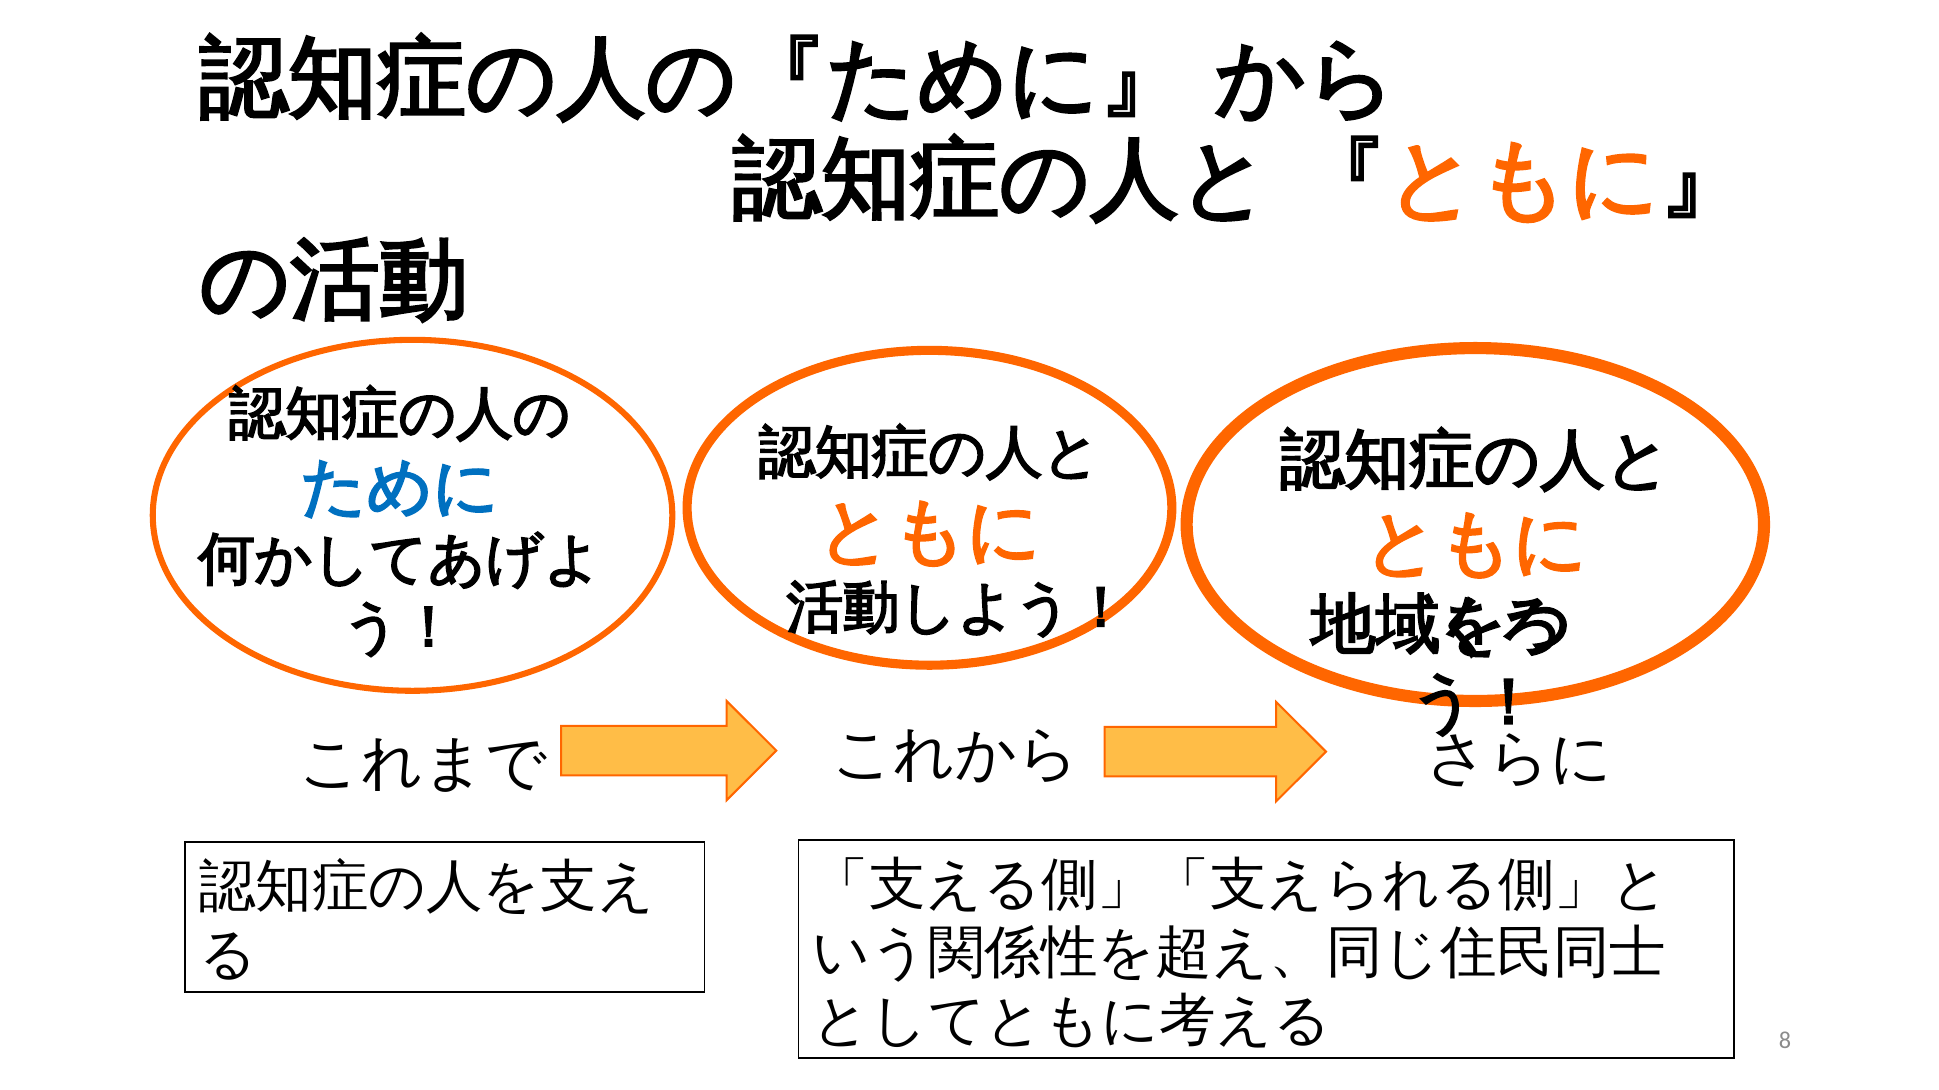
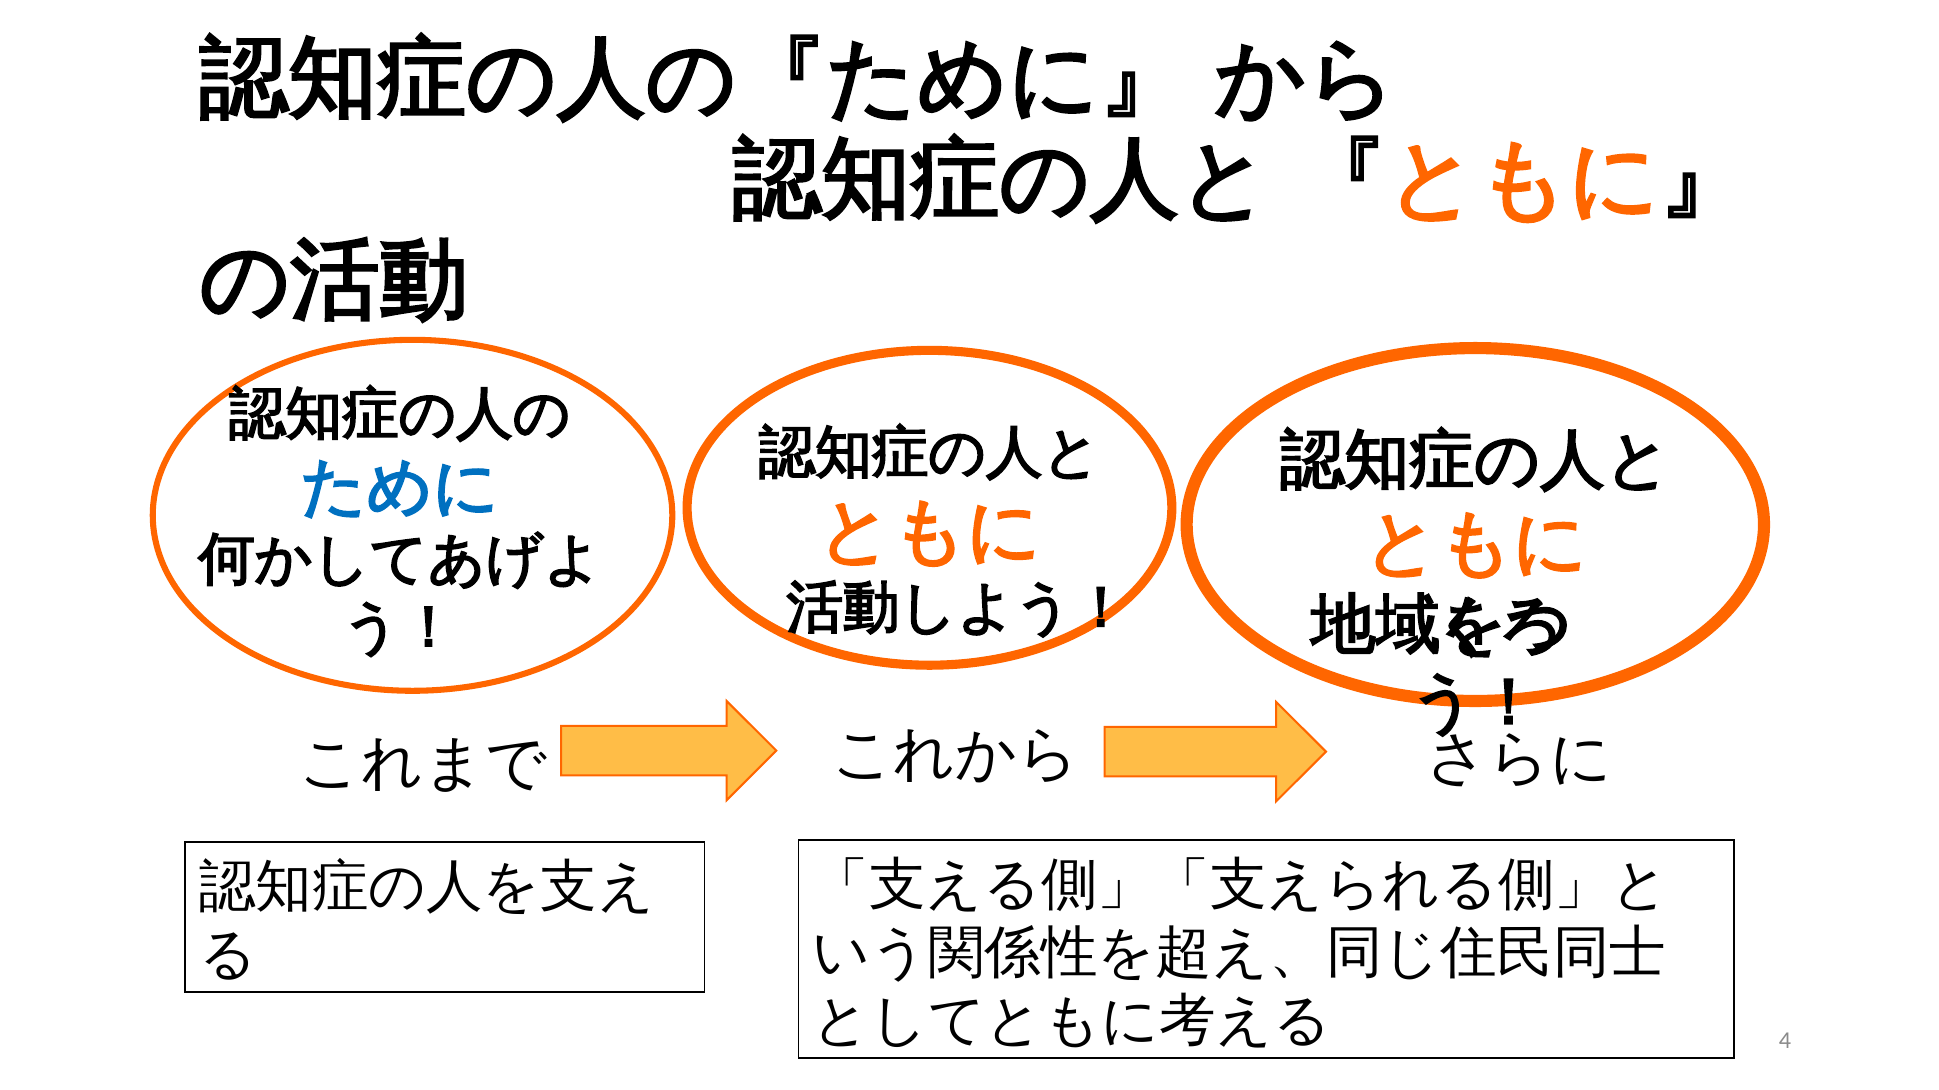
8: 8 -> 4
